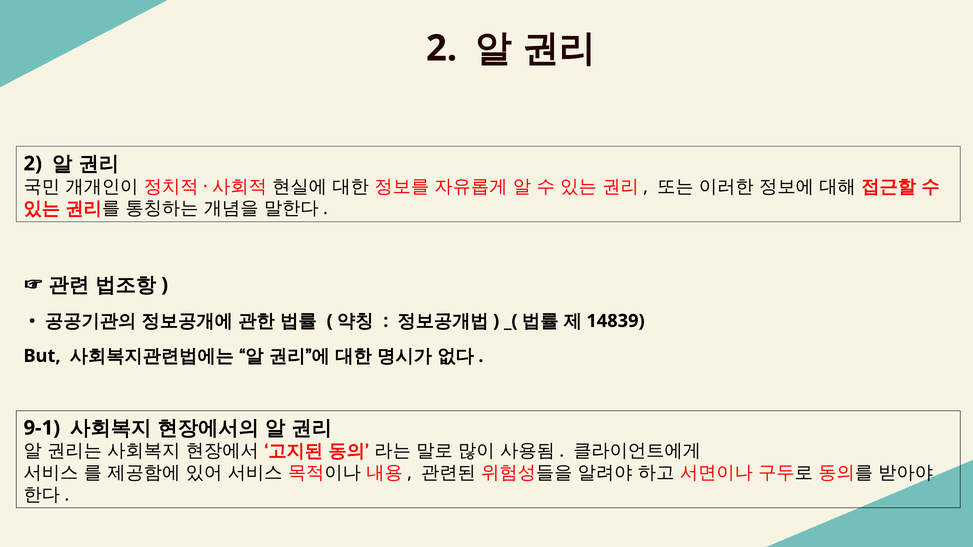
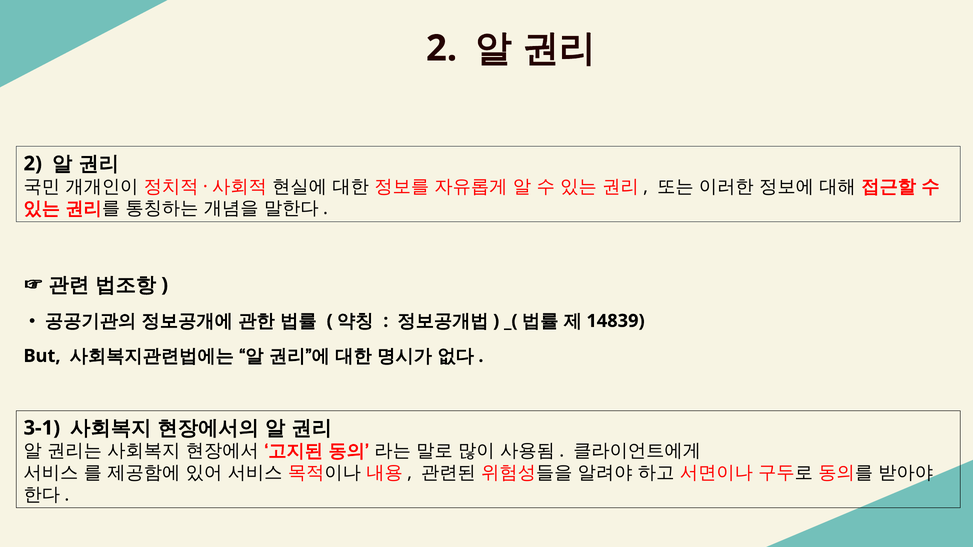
9-1: 9-1 -> 3-1
